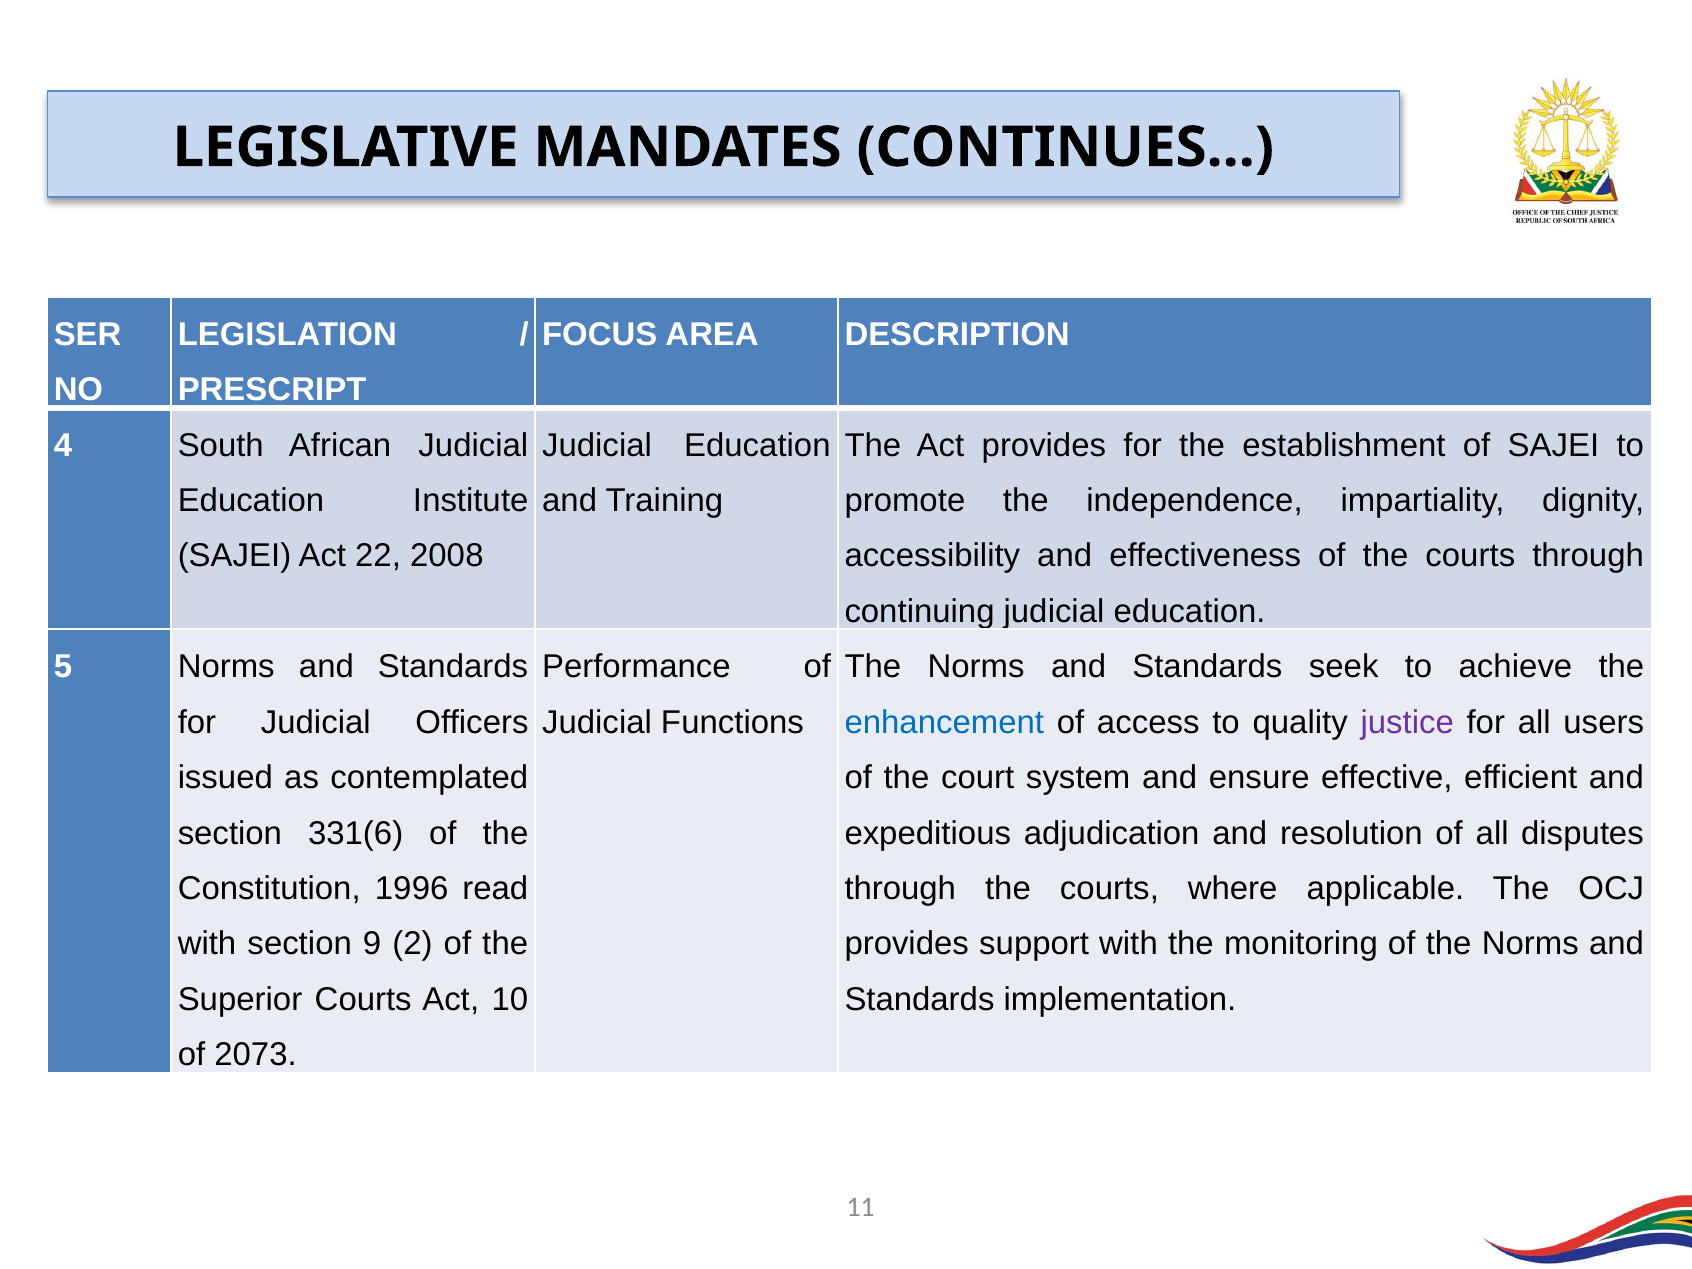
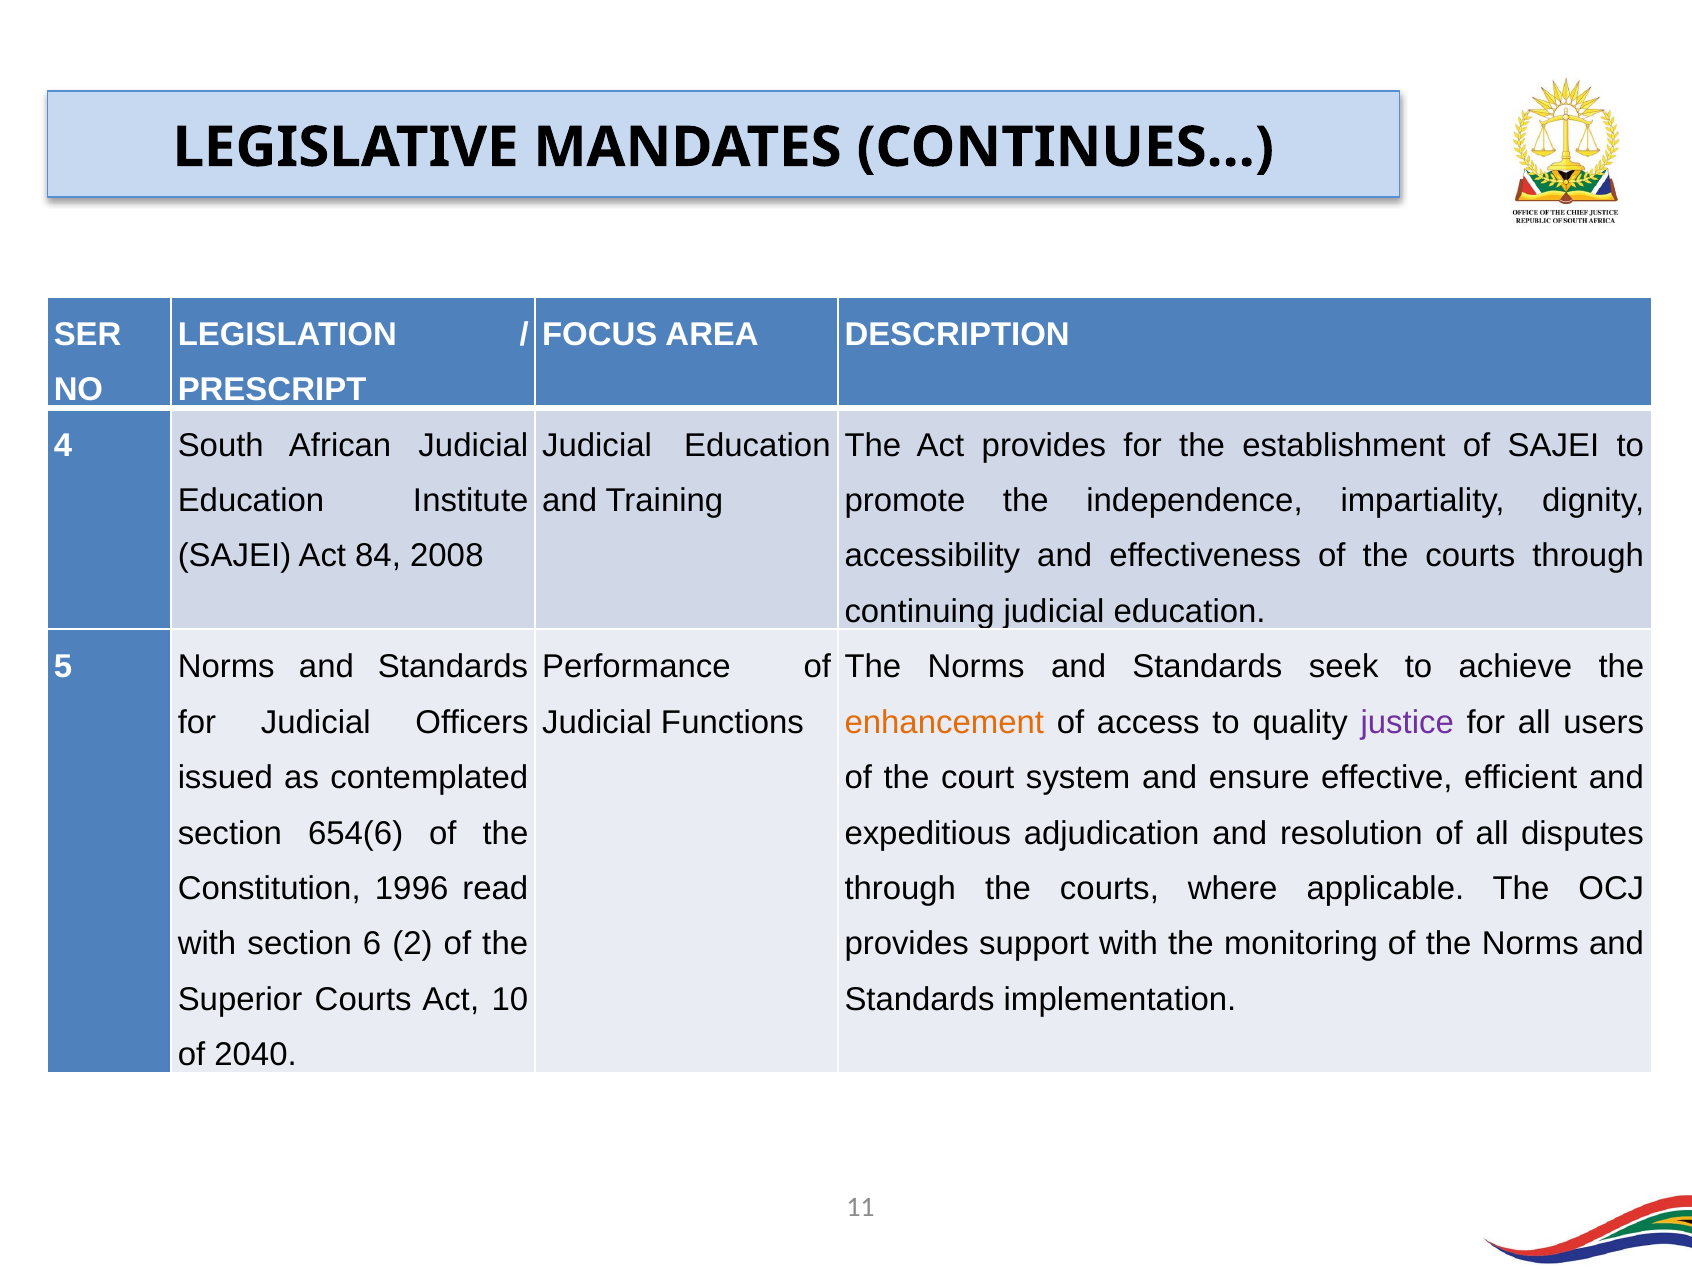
22: 22 -> 84
enhancement colour: blue -> orange
331(6: 331(6 -> 654(6
9: 9 -> 6
2073: 2073 -> 2040
